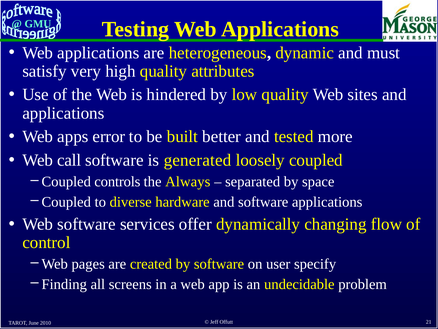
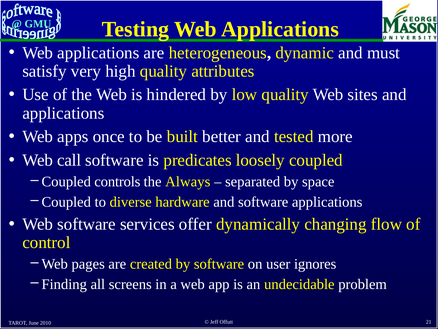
error: error -> once
generated: generated -> predicates
specify: specify -> ignores
